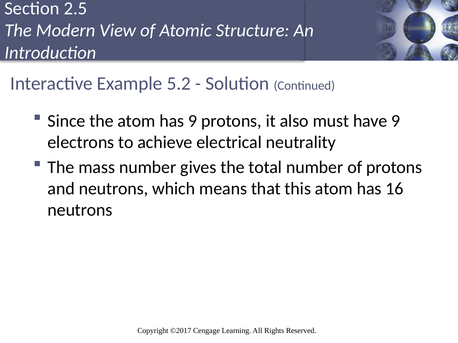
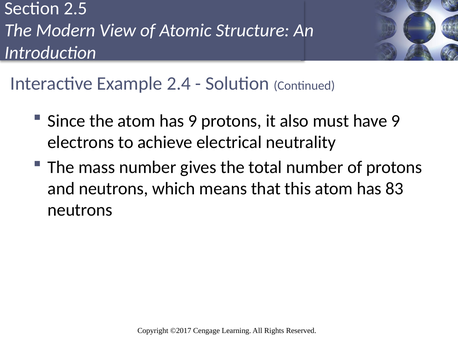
5.2: 5.2 -> 2.4
16: 16 -> 83
